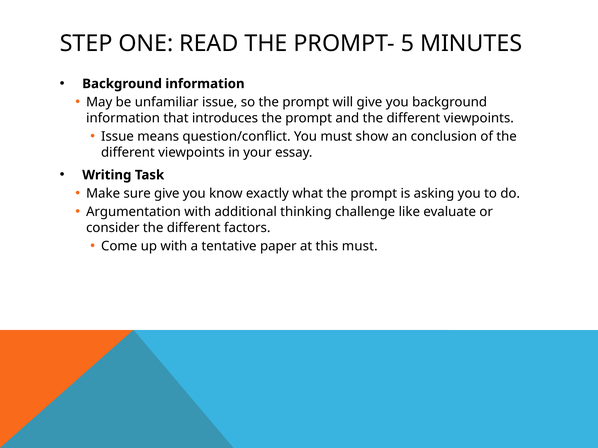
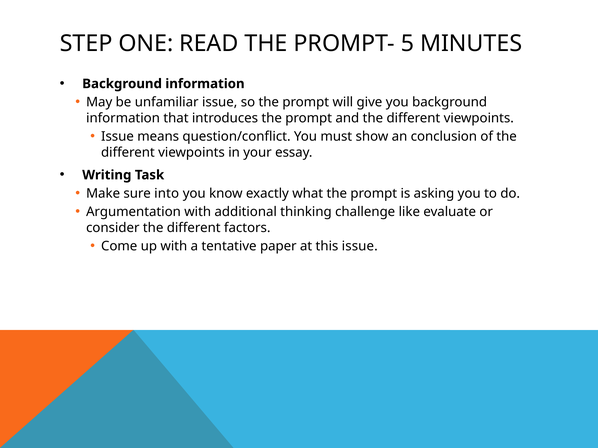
sure give: give -> into
this must: must -> issue
